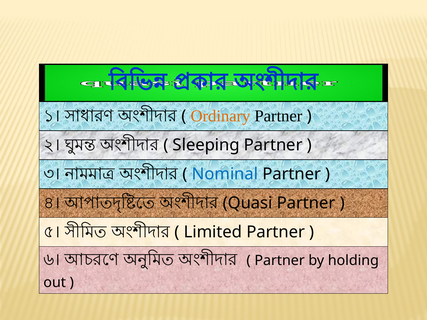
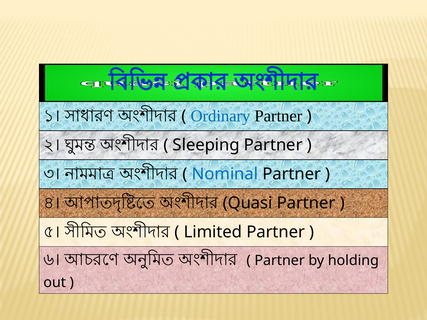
Ordinary colour: orange -> blue
